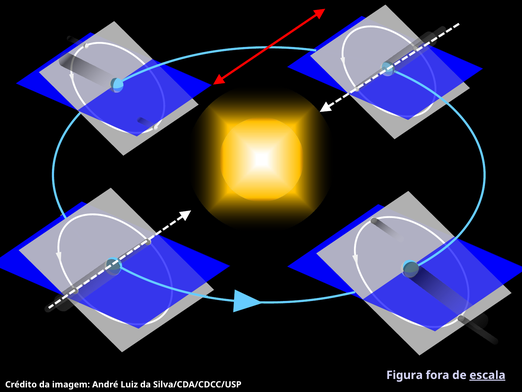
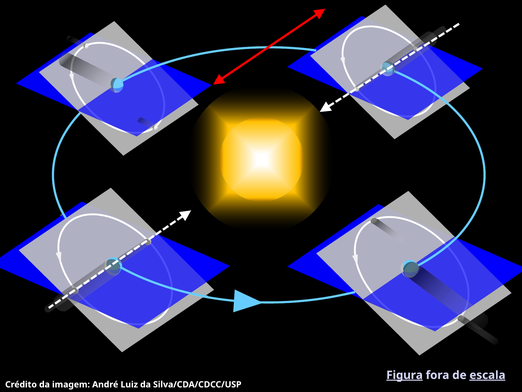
Figura underline: none -> present
